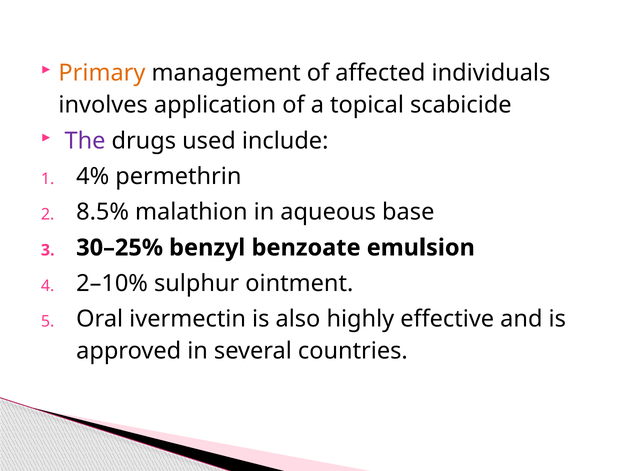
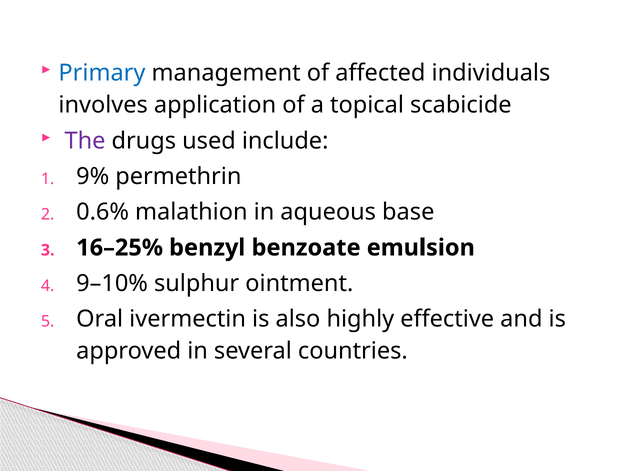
Primary colour: orange -> blue
4%: 4% -> 9%
8.5%: 8.5% -> 0.6%
30–25%: 30–25% -> 16–25%
2–10%: 2–10% -> 9–10%
